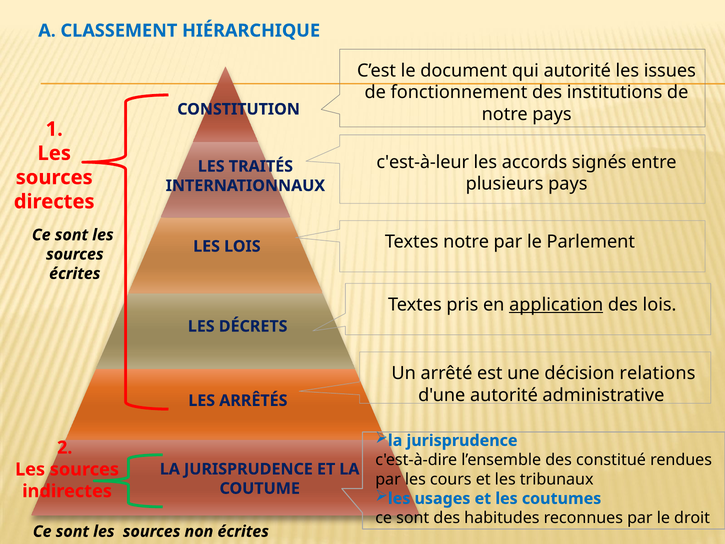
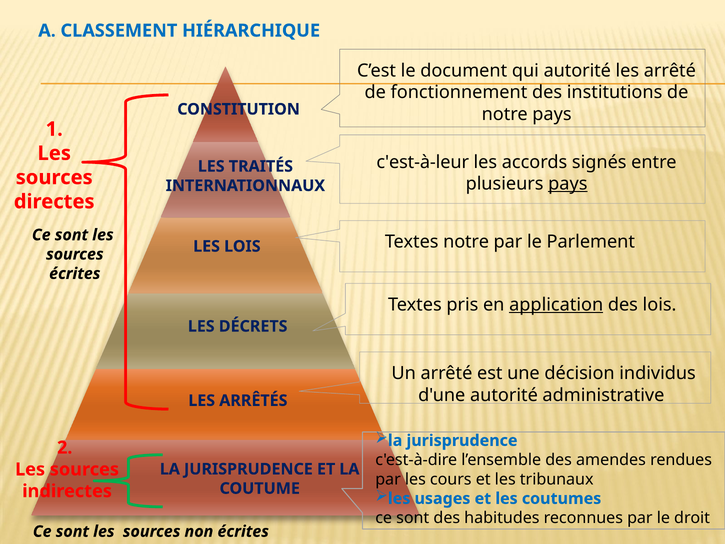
les issues: issues -> arrêté
pays at (568, 184) underline: none -> present
relations: relations -> individus
constitué: constitué -> amendes
